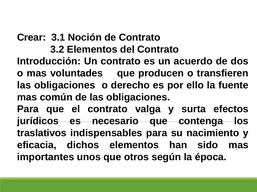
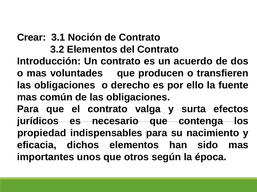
traslativos: traslativos -> propiedad
